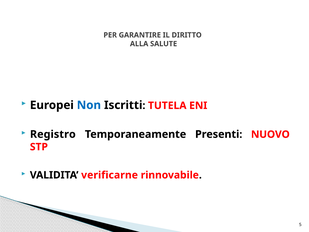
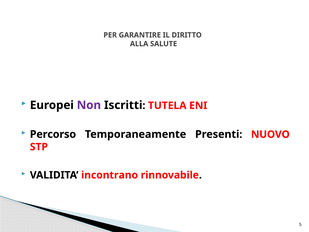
Non colour: blue -> purple
Registro: Registro -> Percorso
verificarne: verificarne -> incontrano
